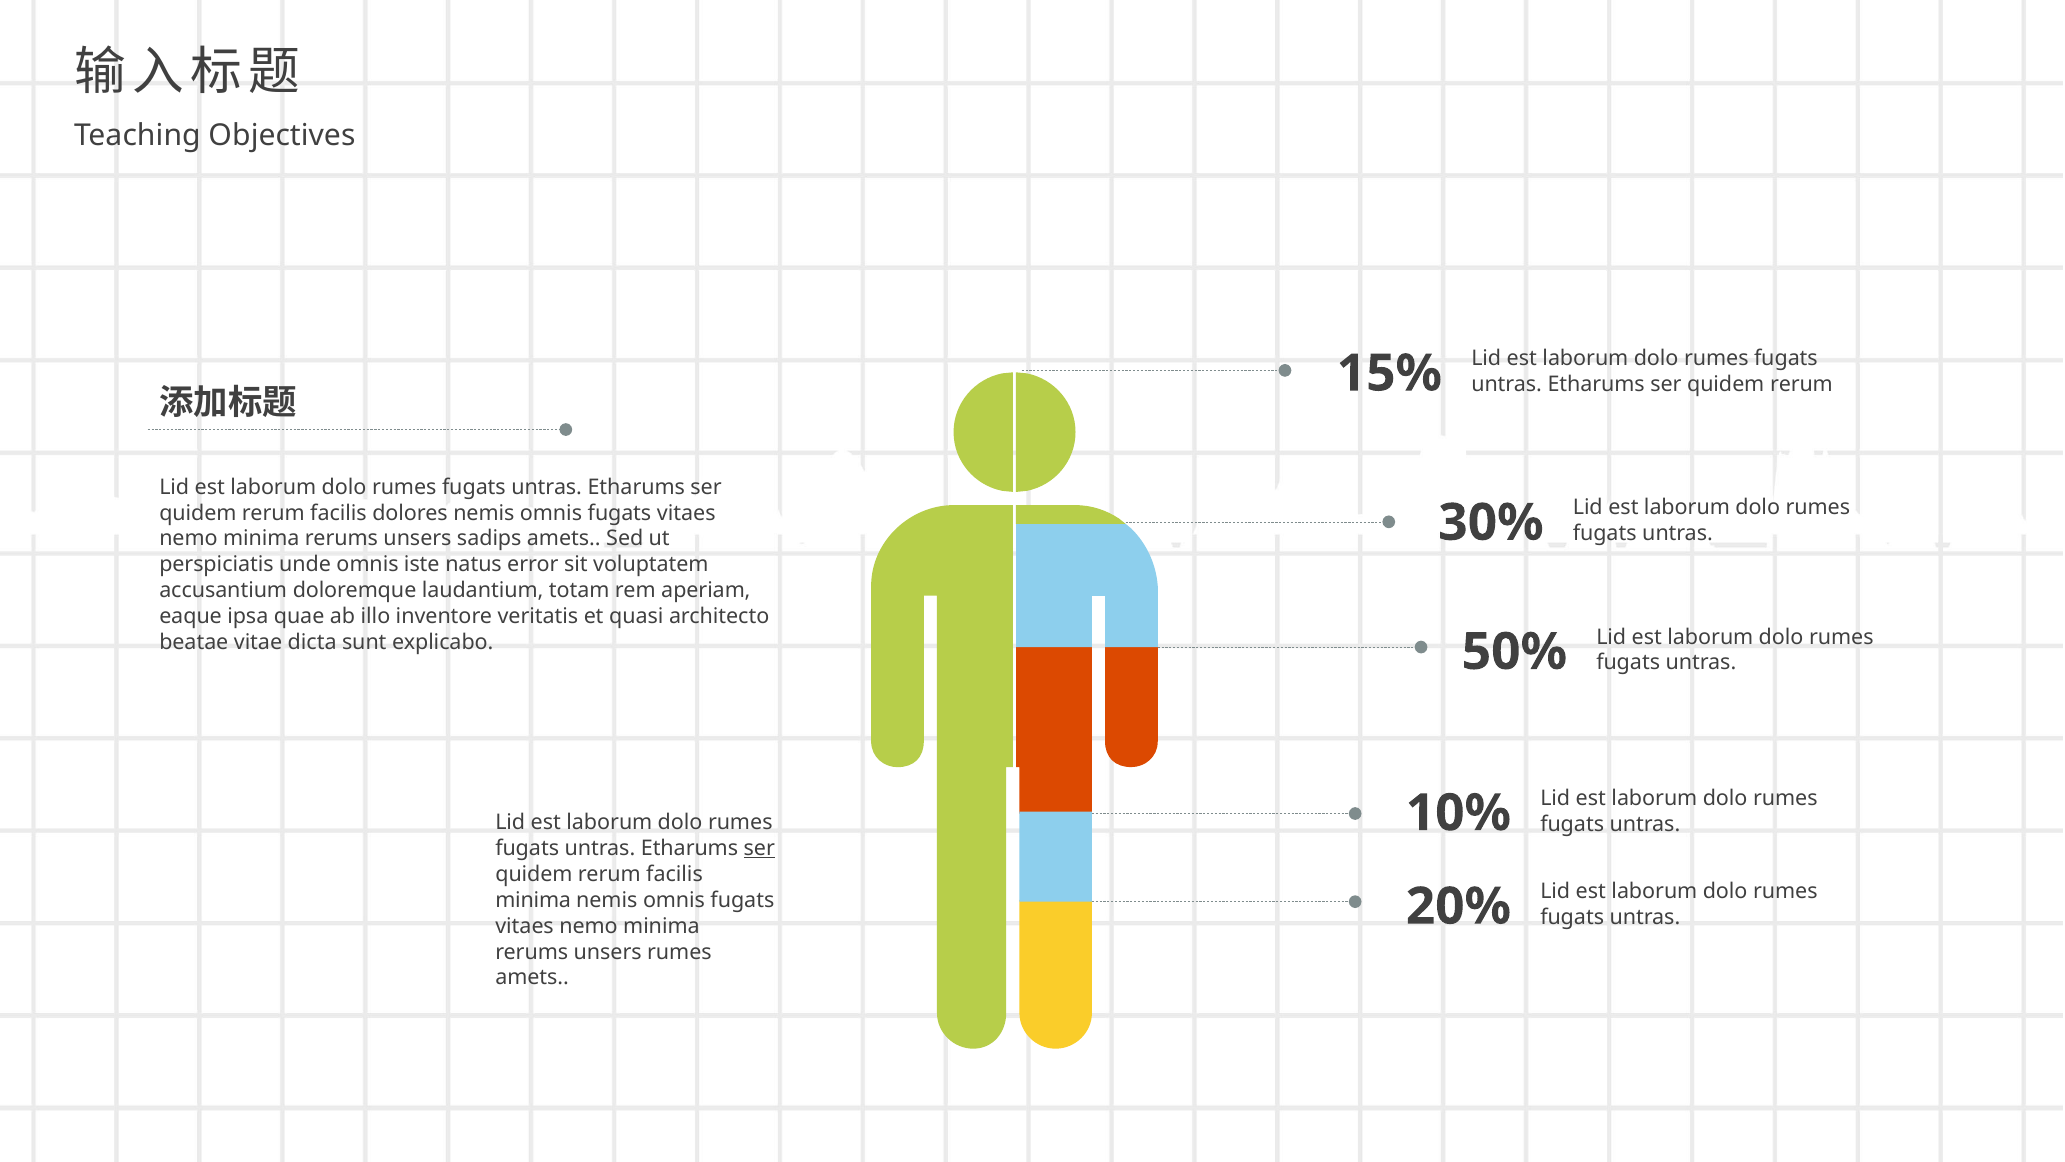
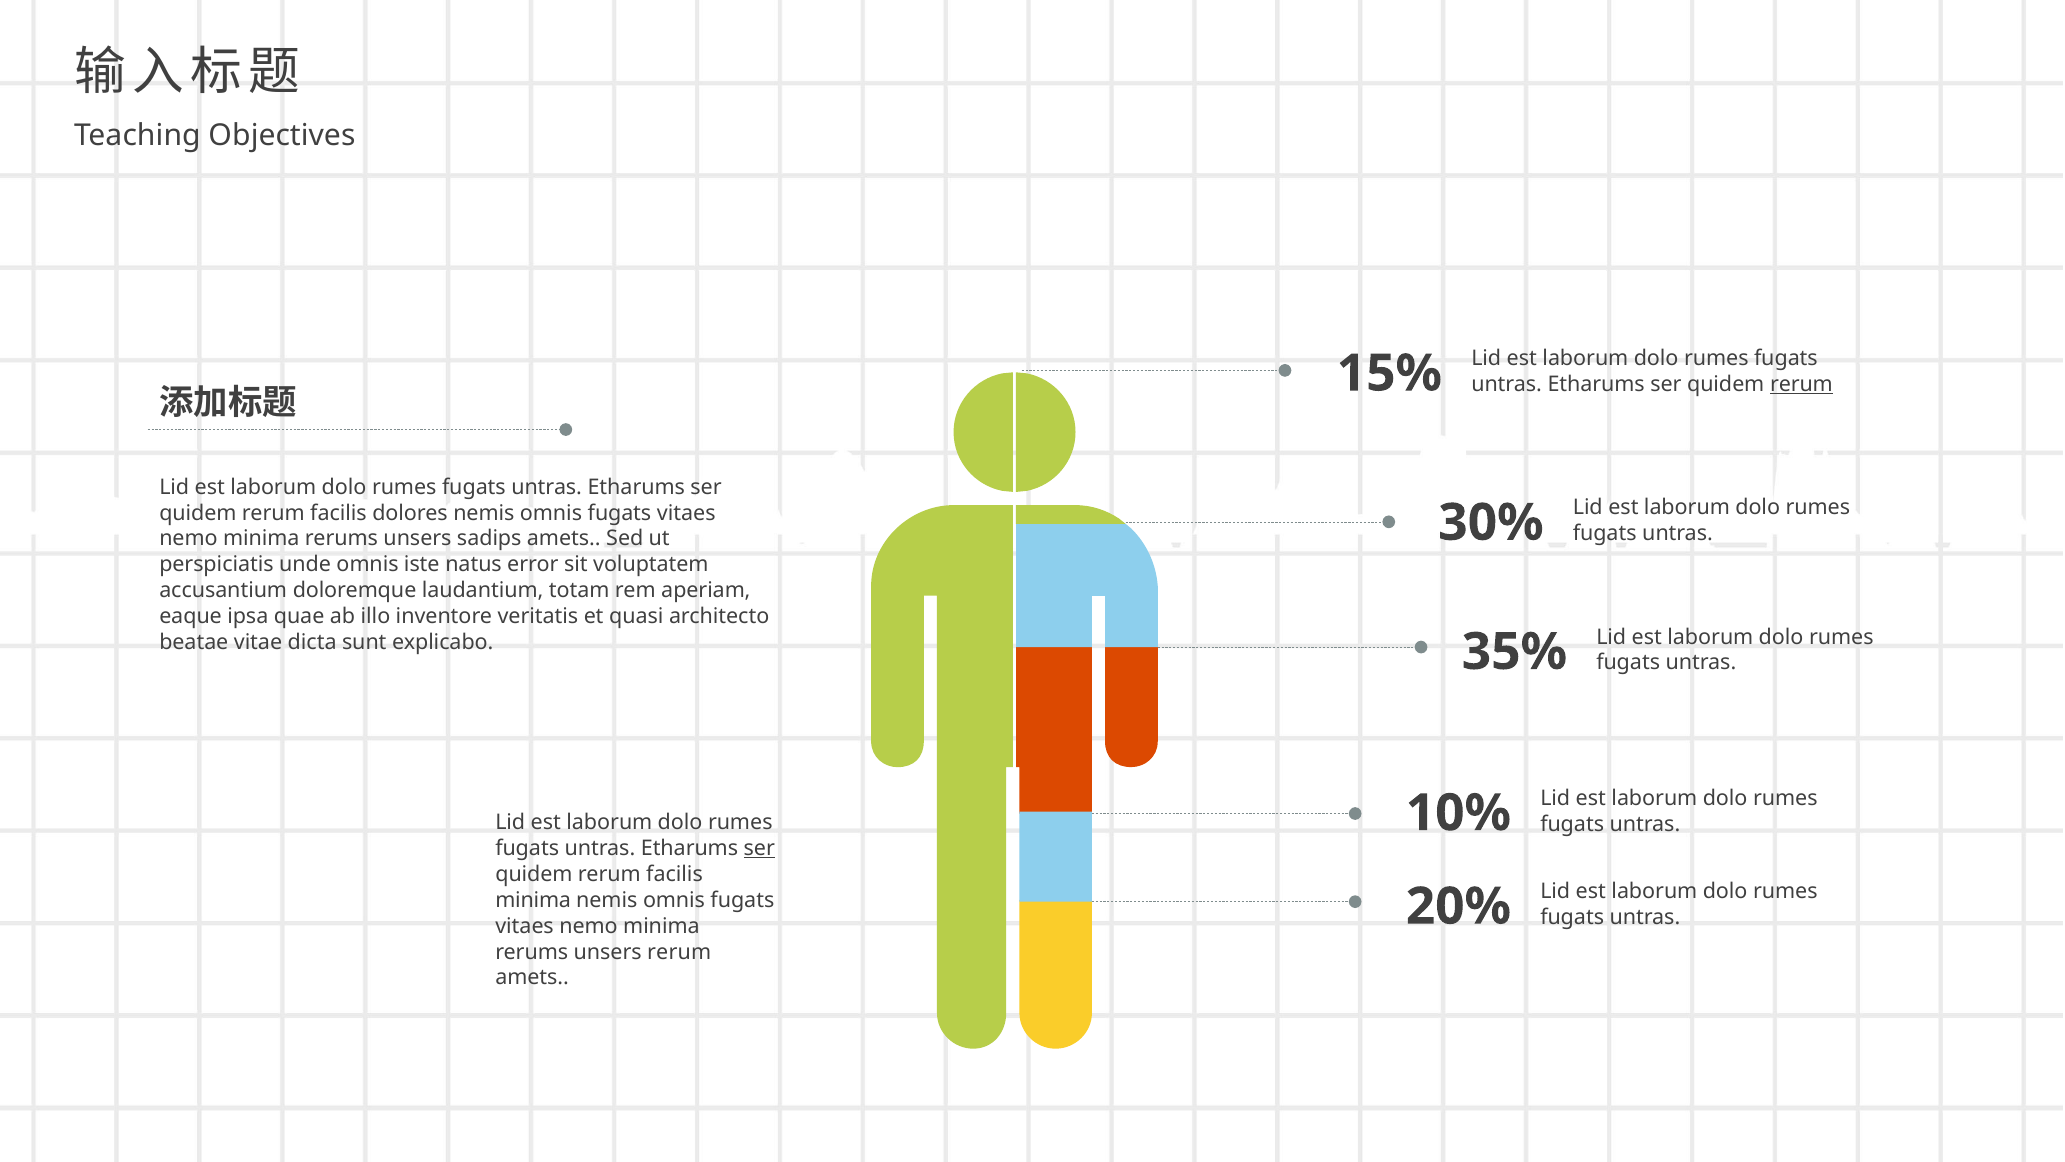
rerum at (1801, 384) underline: none -> present
50%: 50% -> 35%
unsers rumes: rumes -> rerum
